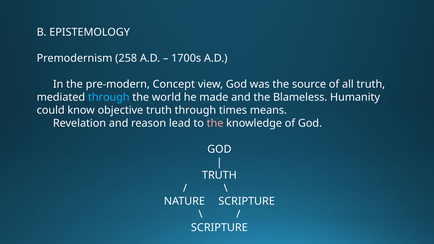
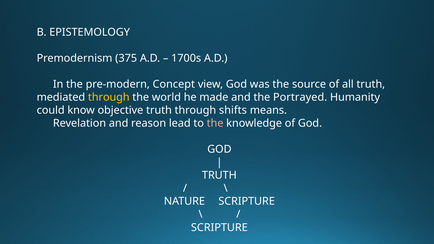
258: 258 -> 375
through at (109, 97) colour: light blue -> yellow
Blameless: Blameless -> Portrayed
times: times -> shifts
